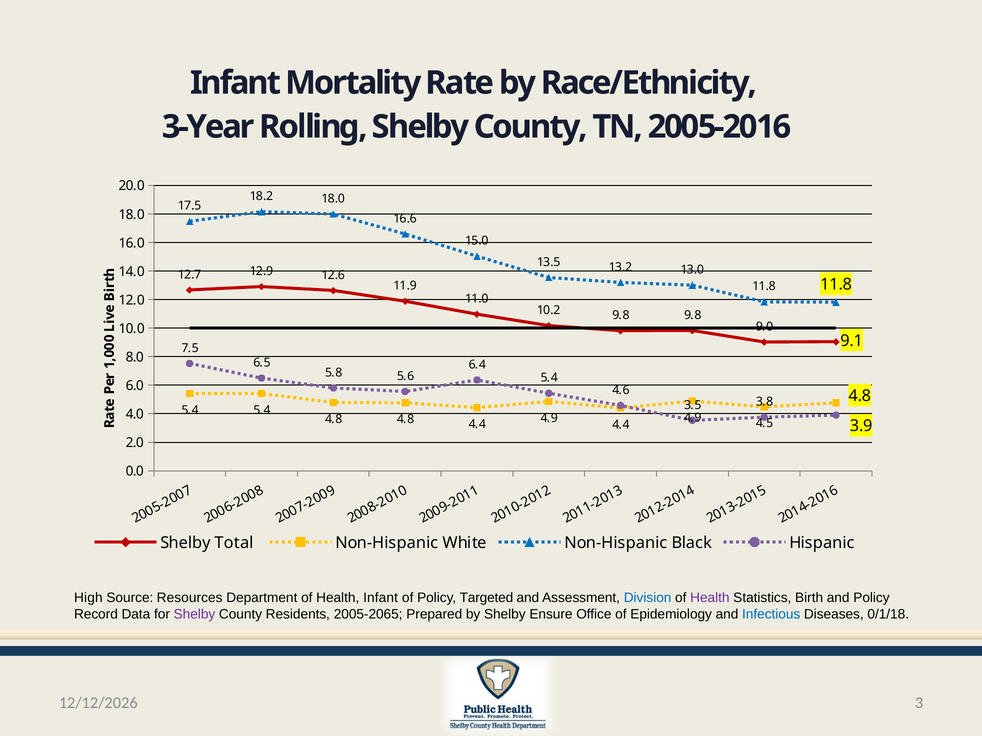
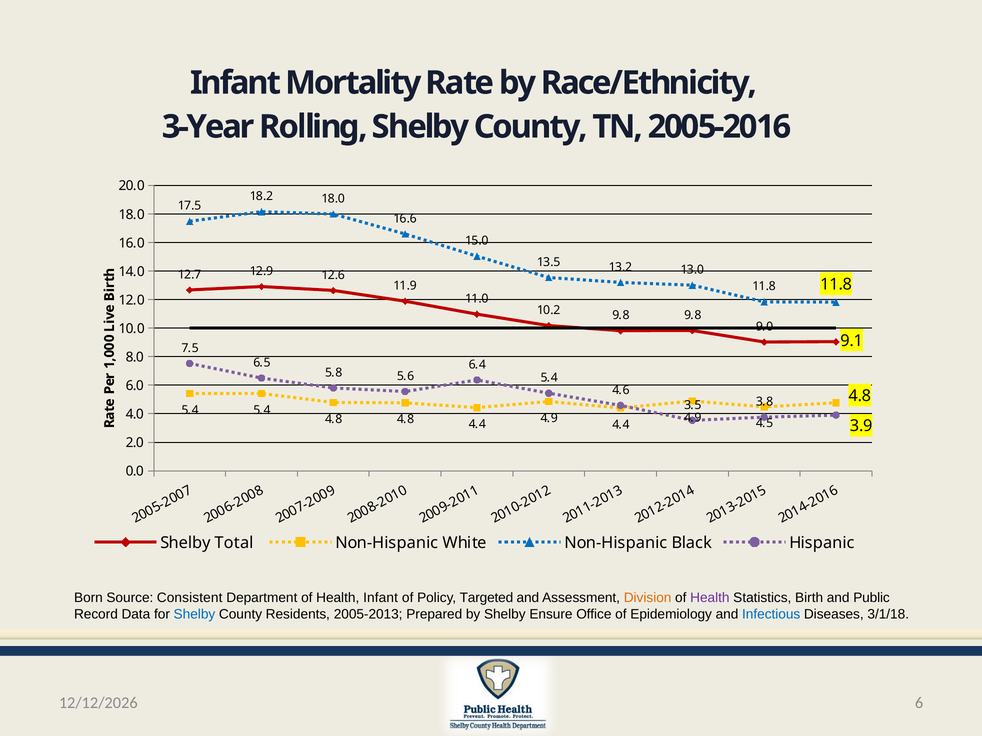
High: High -> Born
Resources: Resources -> Consistent
Division colour: blue -> orange
and Policy: Policy -> Public
Shelby at (194, 614) colour: purple -> blue
2005-2065: 2005-2065 -> 2005-2013
0/1/18: 0/1/18 -> 3/1/18
3 at (919, 703): 3 -> 6
